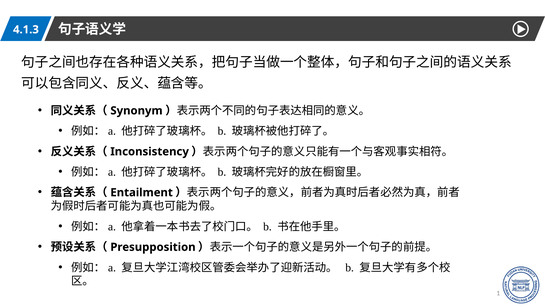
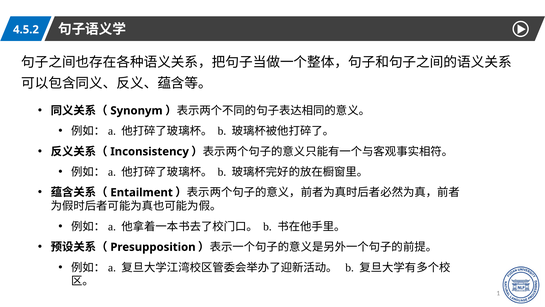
4.1.3: 4.1.3 -> 4.5.2
